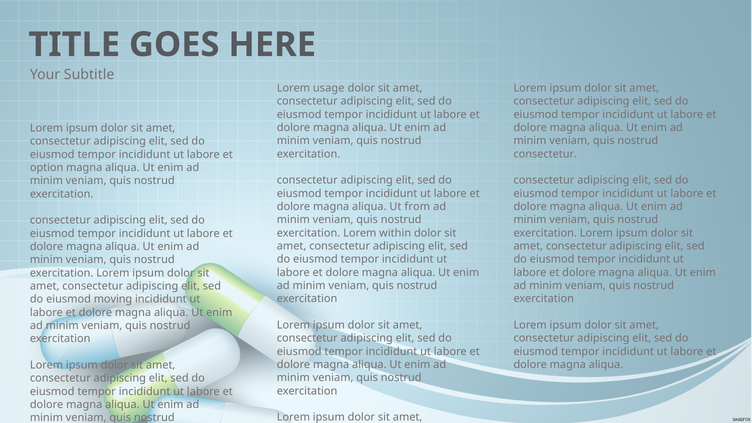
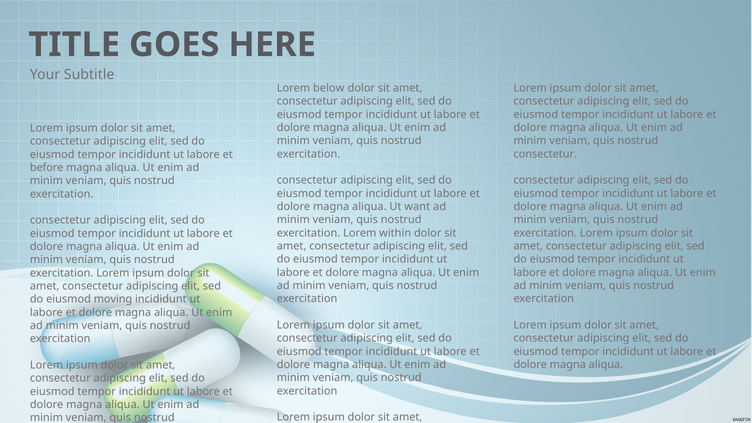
usage: usage -> below
option: option -> before
from: from -> want
